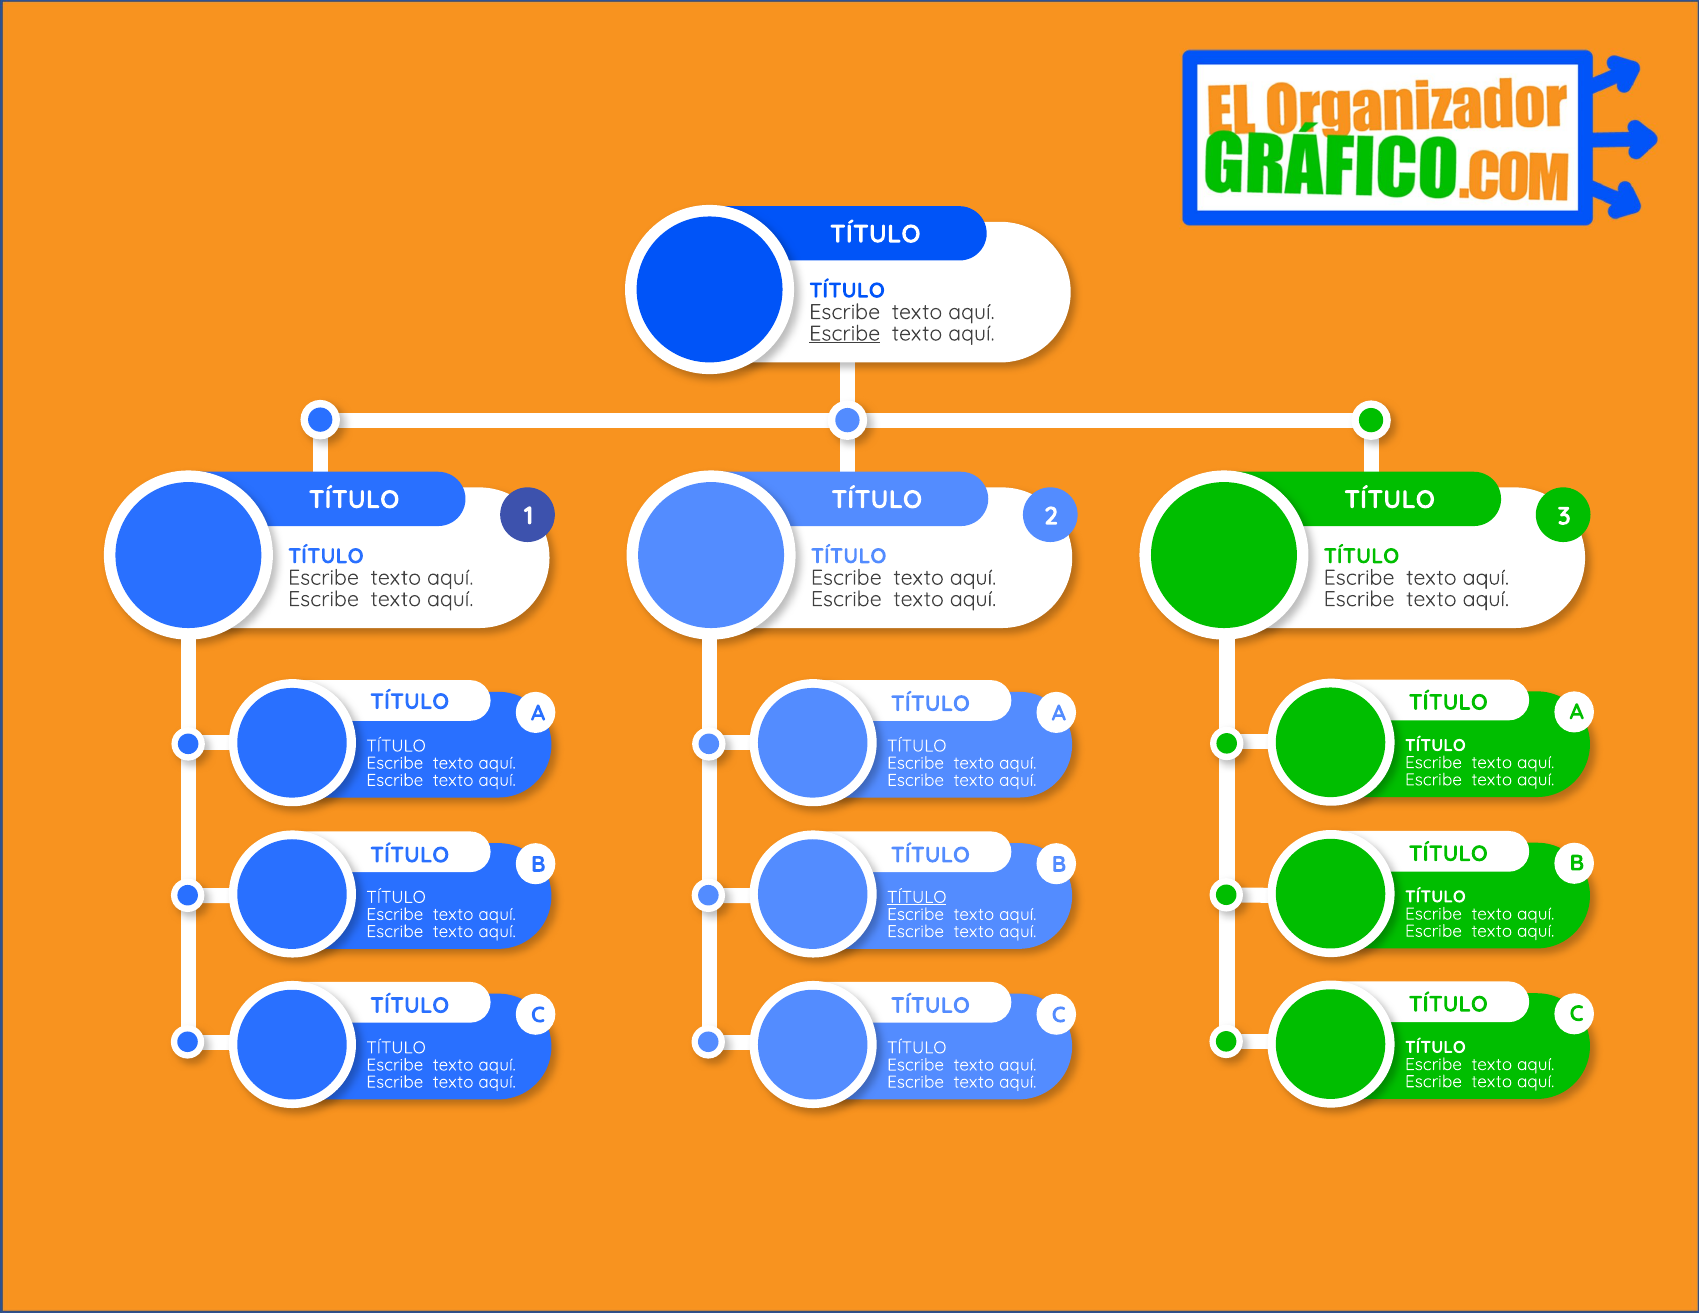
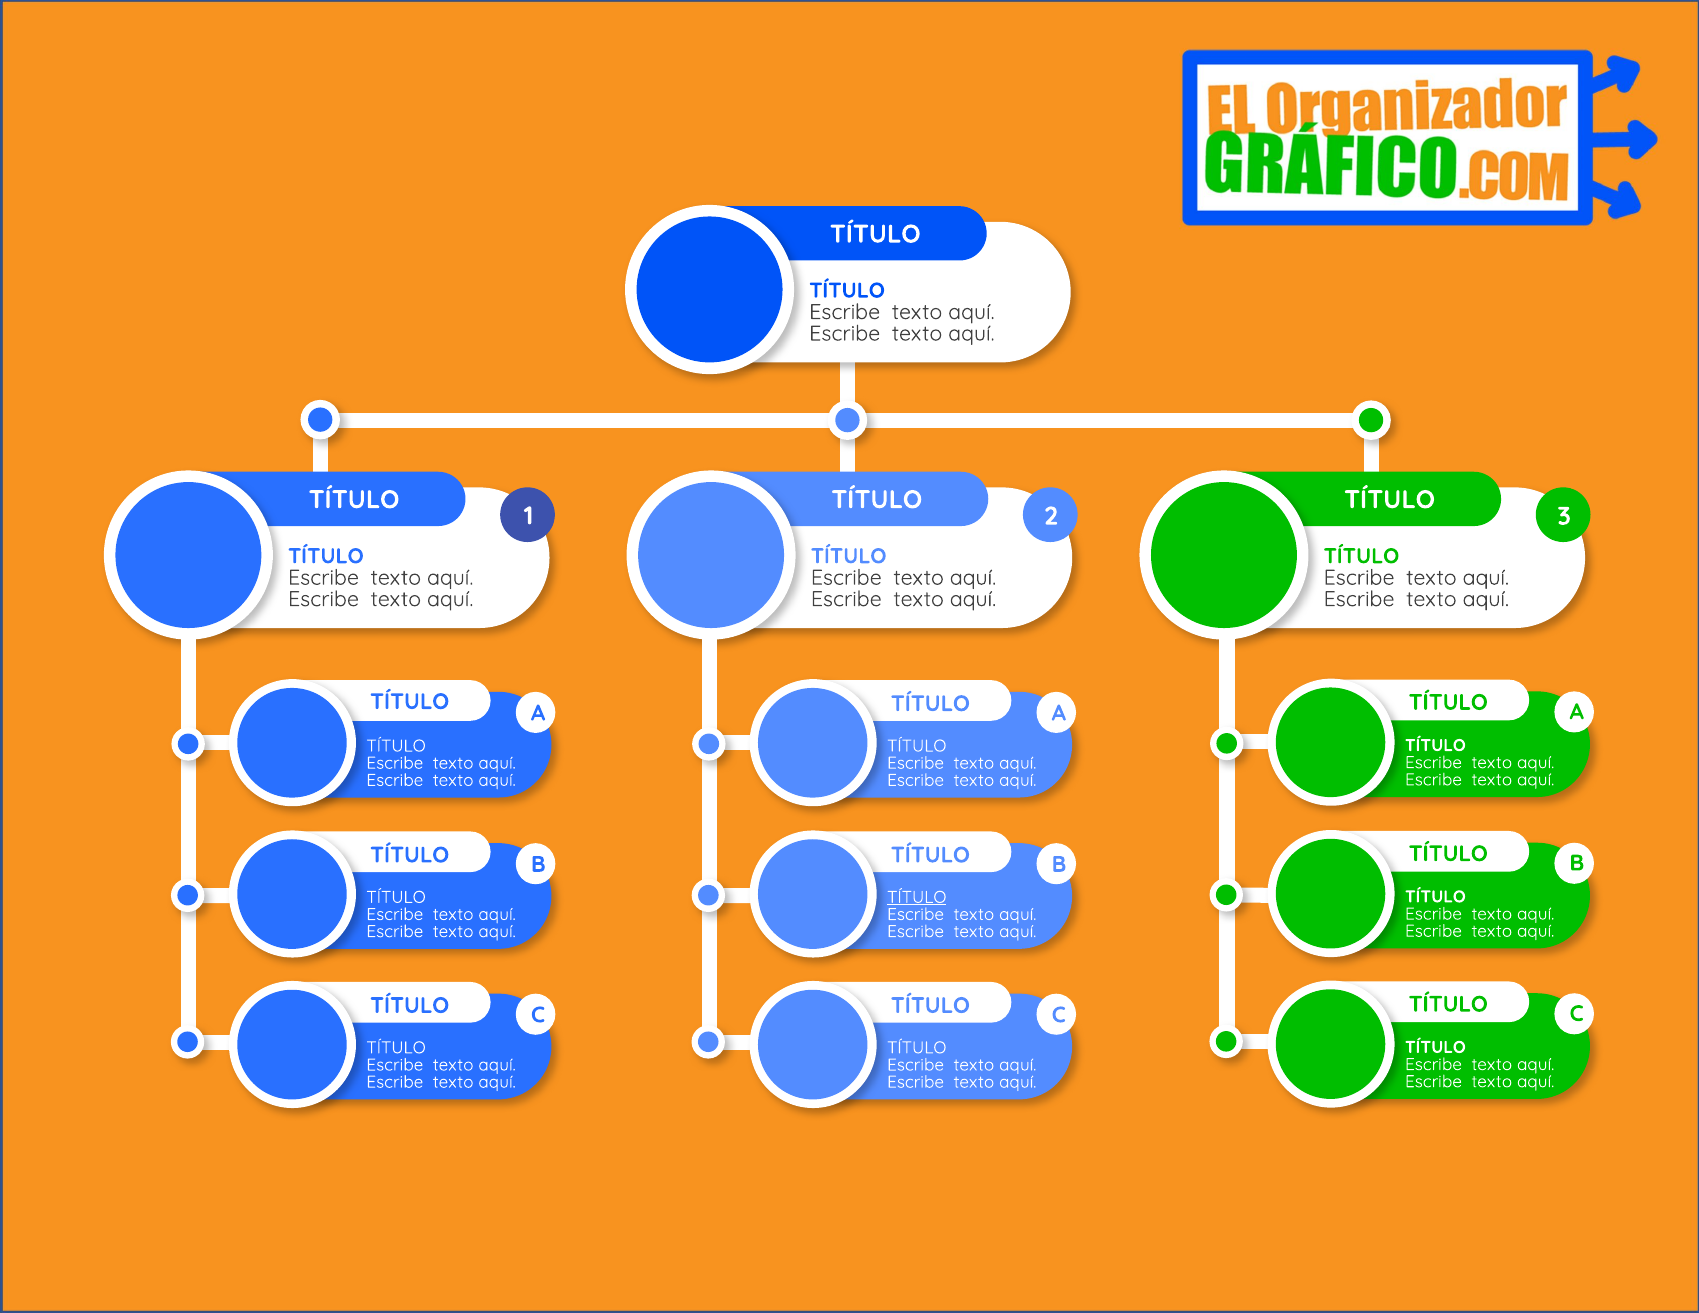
Escribe at (845, 333) underline: present -> none
